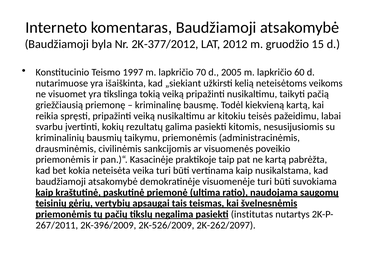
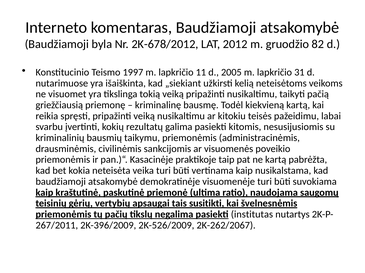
2K-377/2012: 2K-377/2012 -> 2K-678/2012
15: 15 -> 82
70: 70 -> 11
60: 60 -> 31
teismas: teismas -> susitikti
2K-262/2097: 2K-262/2097 -> 2K-262/2067
